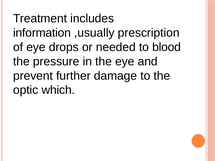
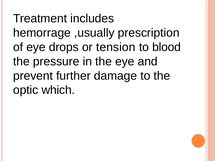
information: information -> hemorrage
needed: needed -> tension
